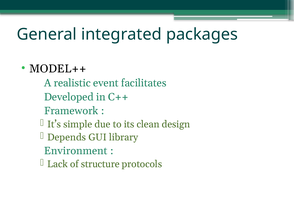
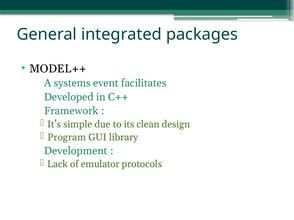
realistic: realistic -> systems
Depends: Depends -> Program
Environment: Environment -> Development
structure: structure -> emulator
